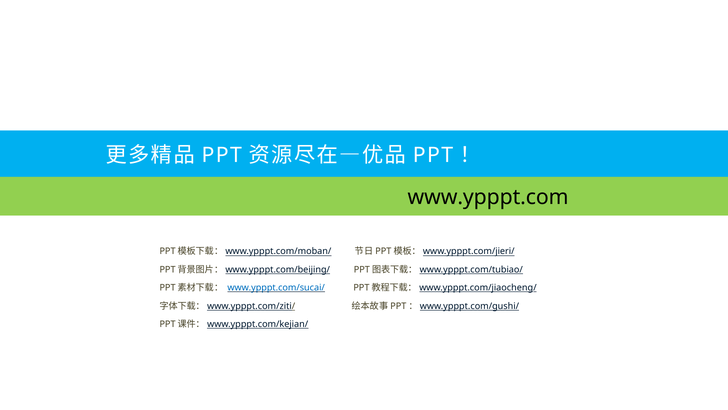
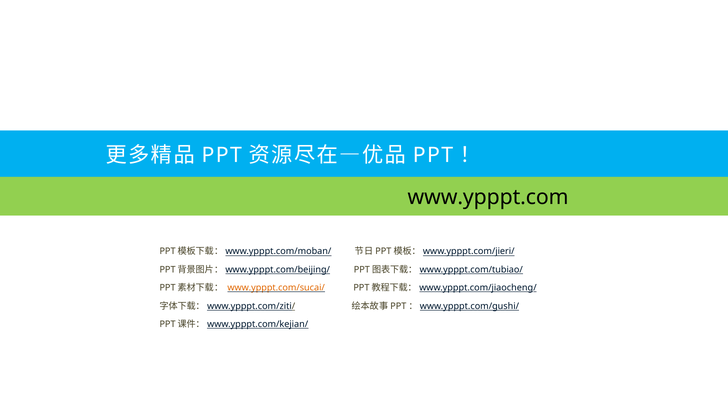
www.ypppt.com/sucai/ colour: blue -> orange
